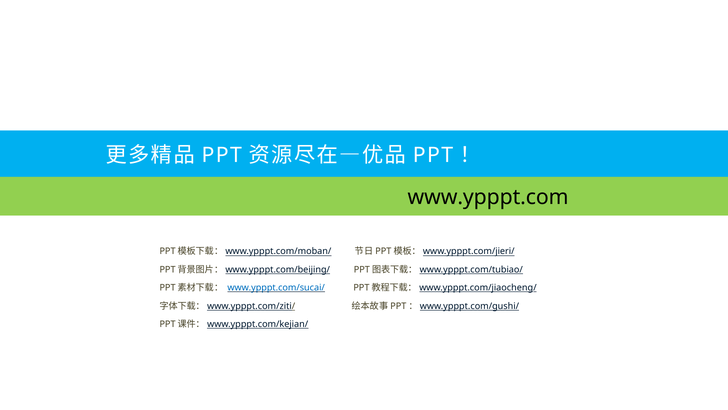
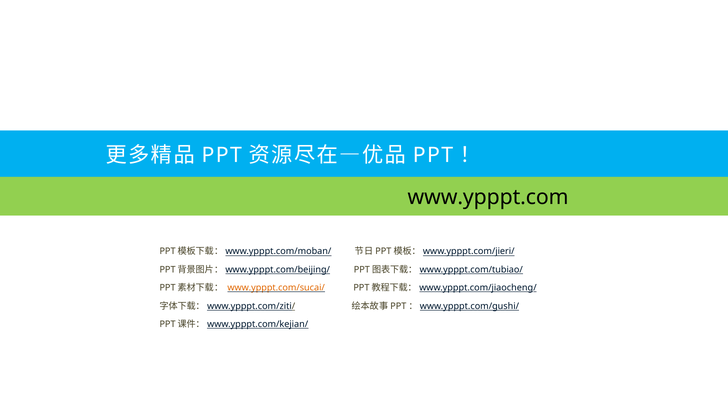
www.ypppt.com/sucai/ colour: blue -> orange
